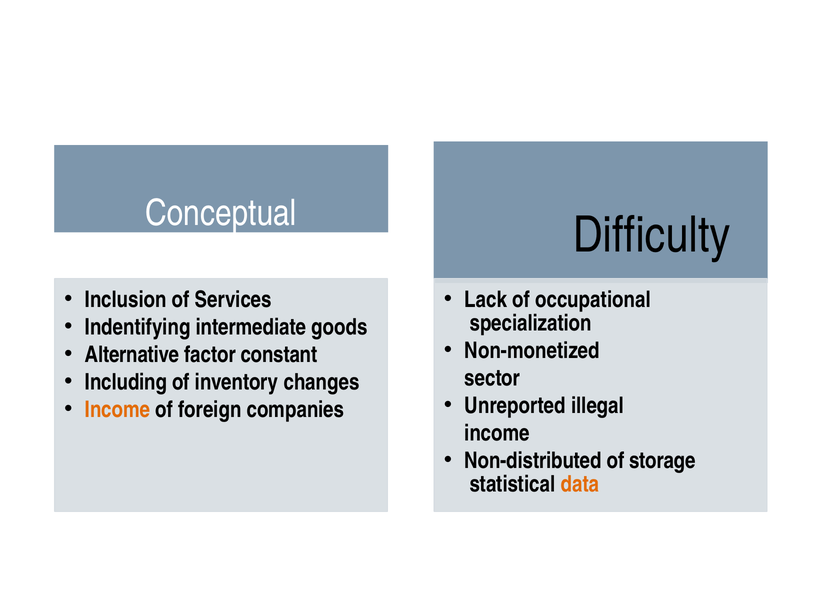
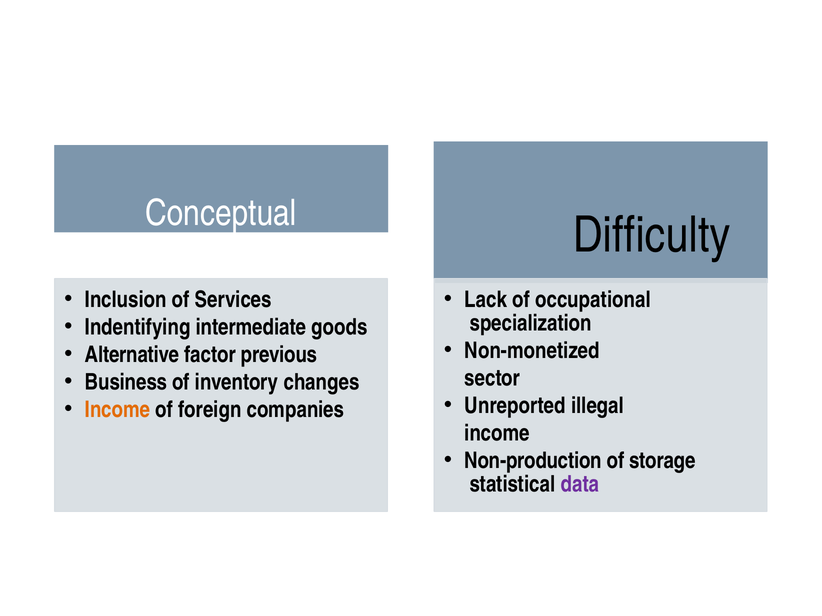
constant: constant -> previous
Including: Including -> Business
Non-distributed: Non-distributed -> Non-production
data colour: orange -> purple
